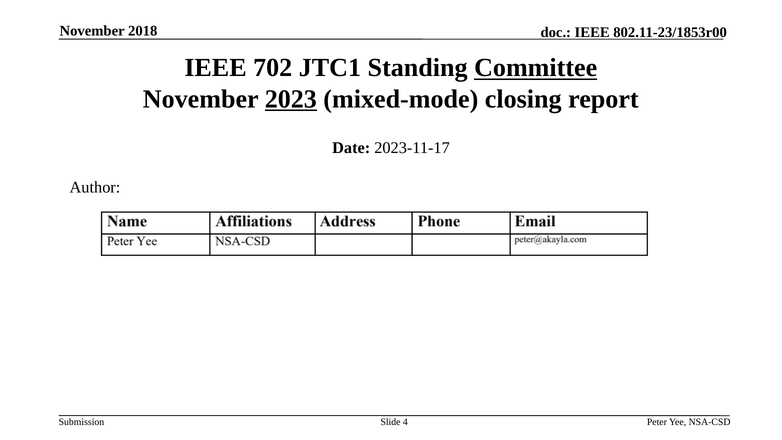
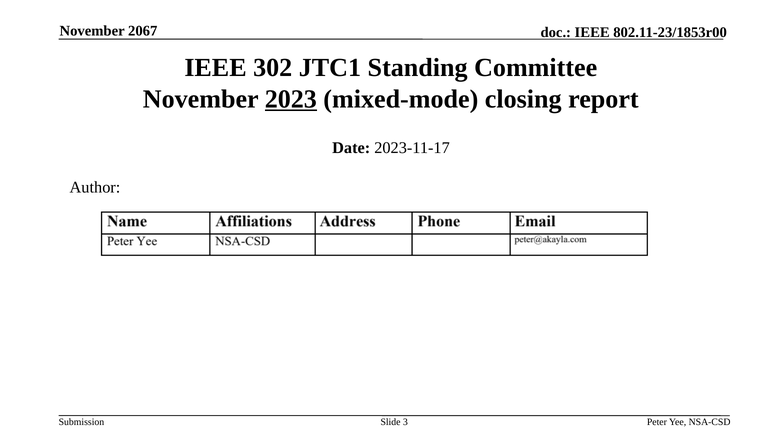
2018: 2018 -> 2067
702: 702 -> 302
Committee underline: present -> none
4: 4 -> 3
